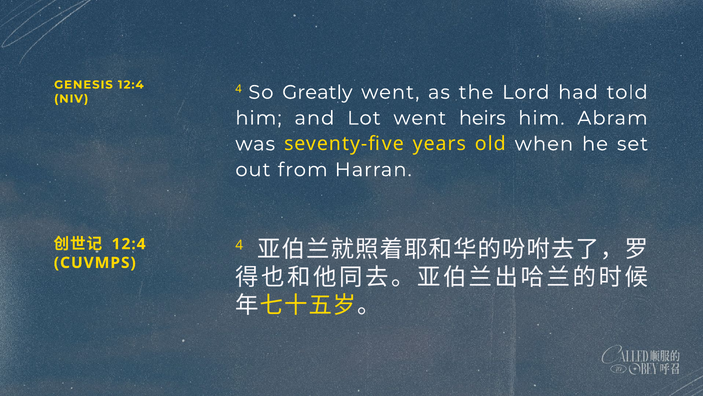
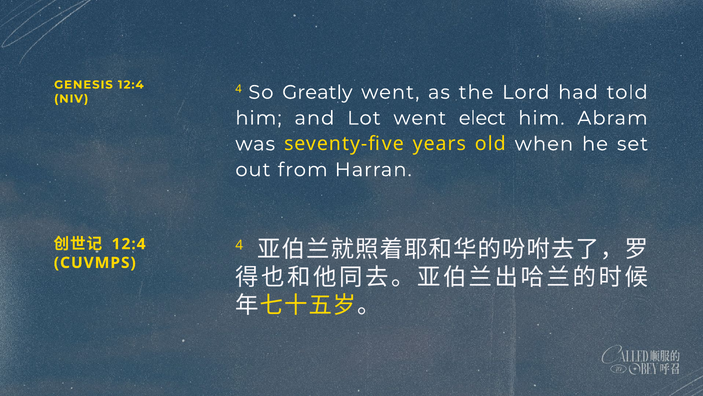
heirs: heirs -> elect
